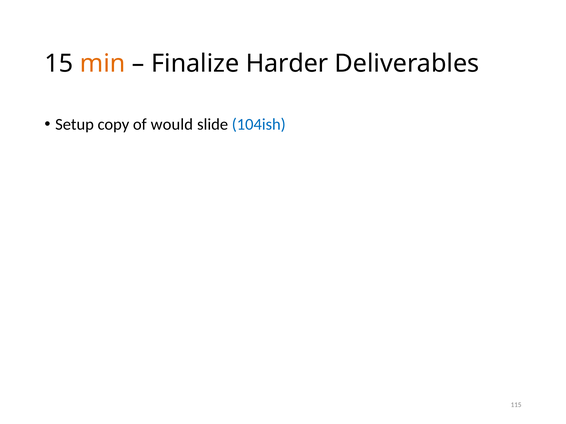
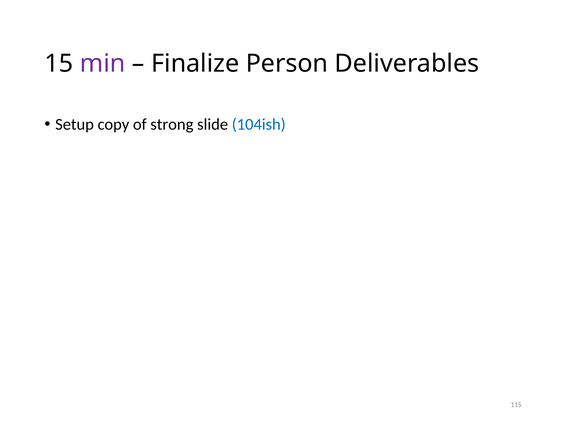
min colour: orange -> purple
Harder: Harder -> Person
would: would -> strong
